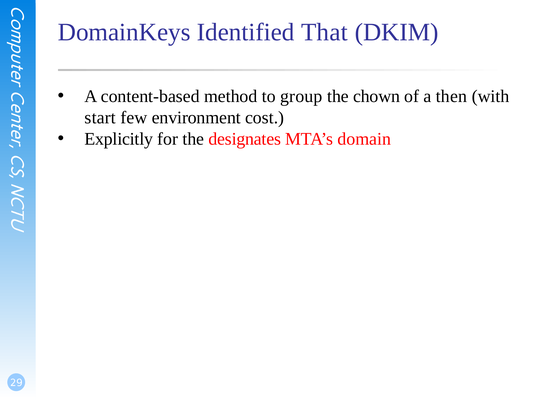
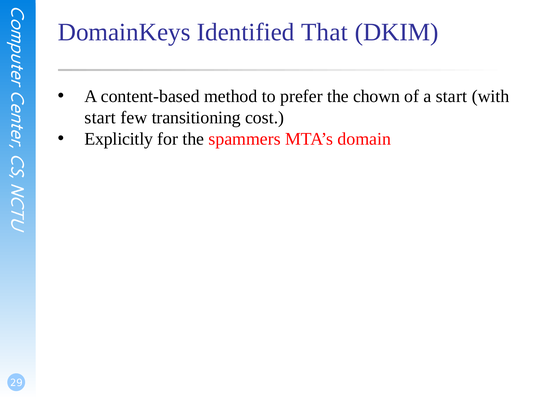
group: group -> prefer
a then: then -> start
environment: environment -> transitioning
designates: designates -> spammers
